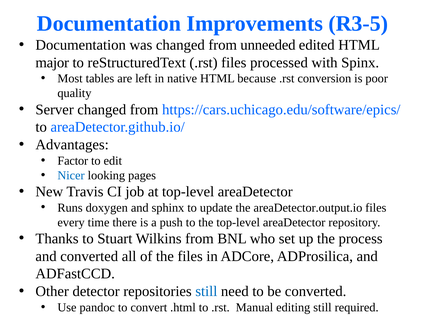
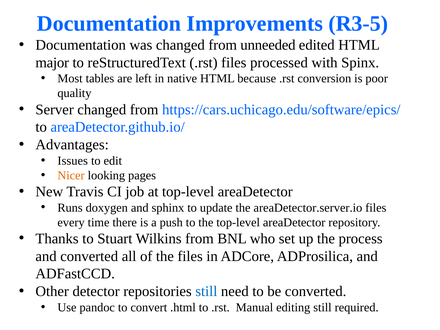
Factor: Factor -> Issues
Nicer colour: blue -> orange
areaDetector.output.io: areaDetector.output.io -> areaDetector.server.io
